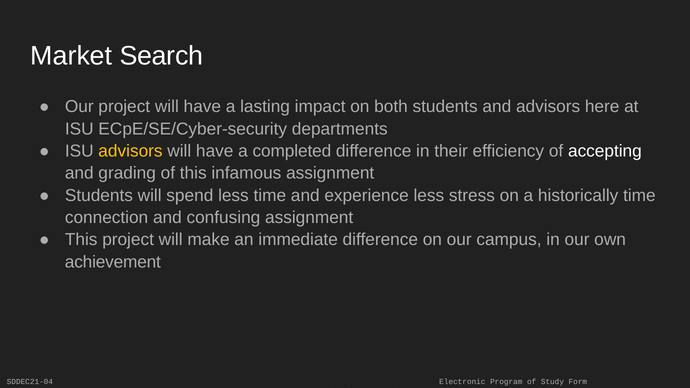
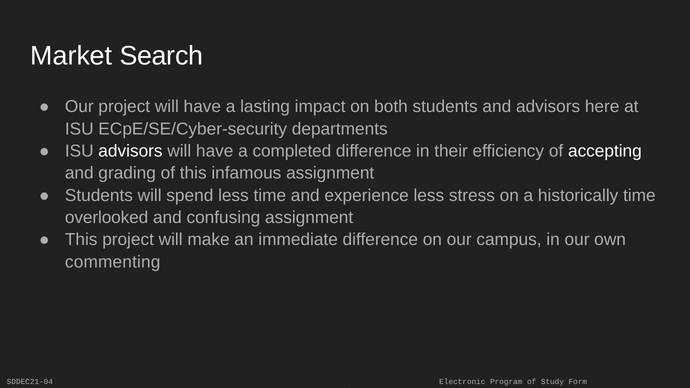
advisors at (130, 151) colour: yellow -> white
connection: connection -> overlooked
achievement: achievement -> commenting
